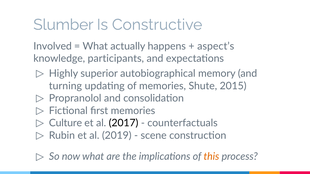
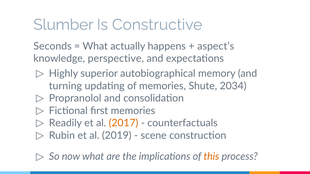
Involved: Involved -> Seconds
participants: participants -> perspective
2015: 2015 -> 2034
Culture: Culture -> Readily
2017 colour: black -> orange
